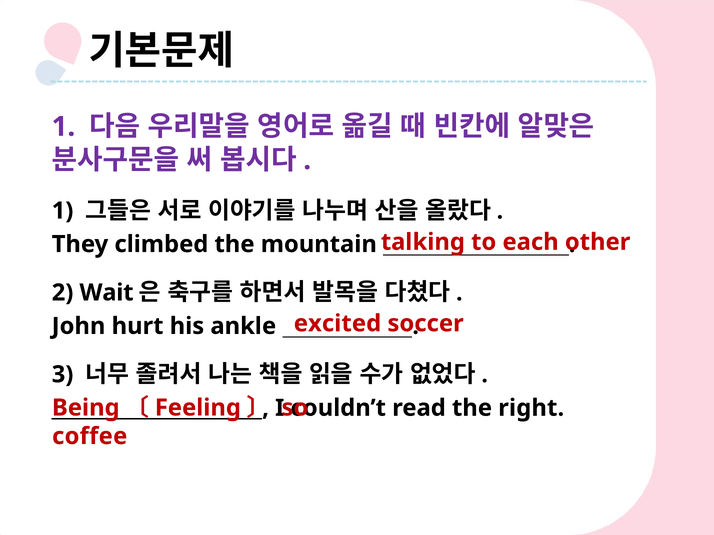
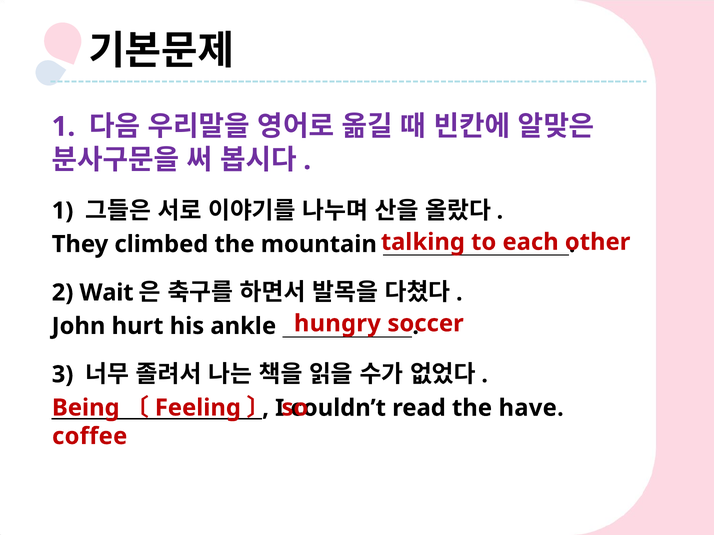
excited: excited -> hungry
right: right -> have
